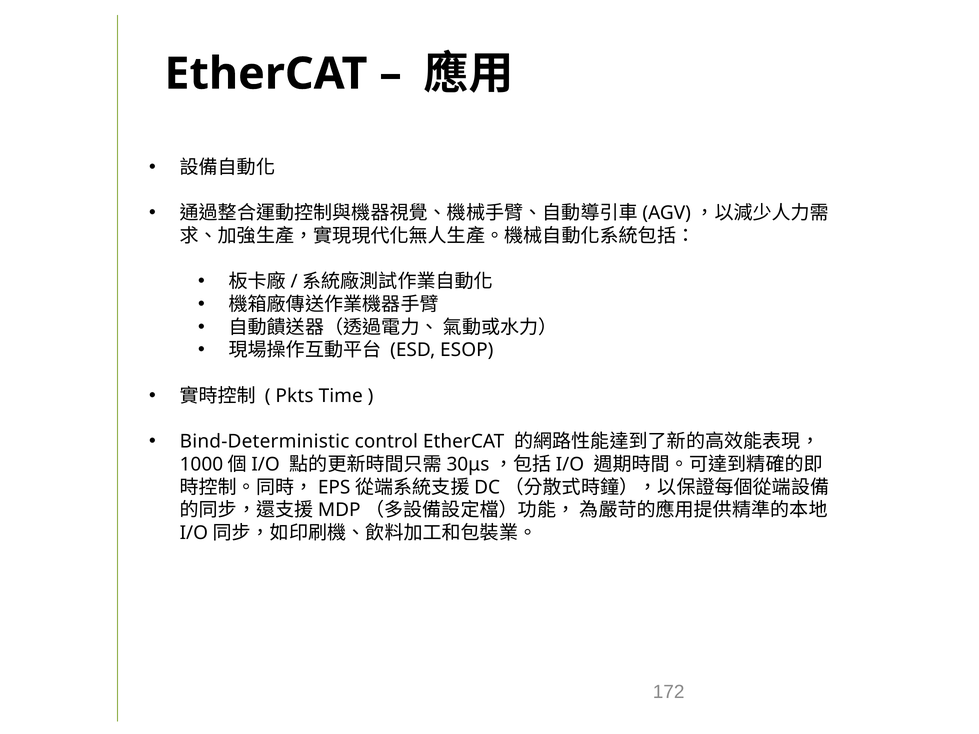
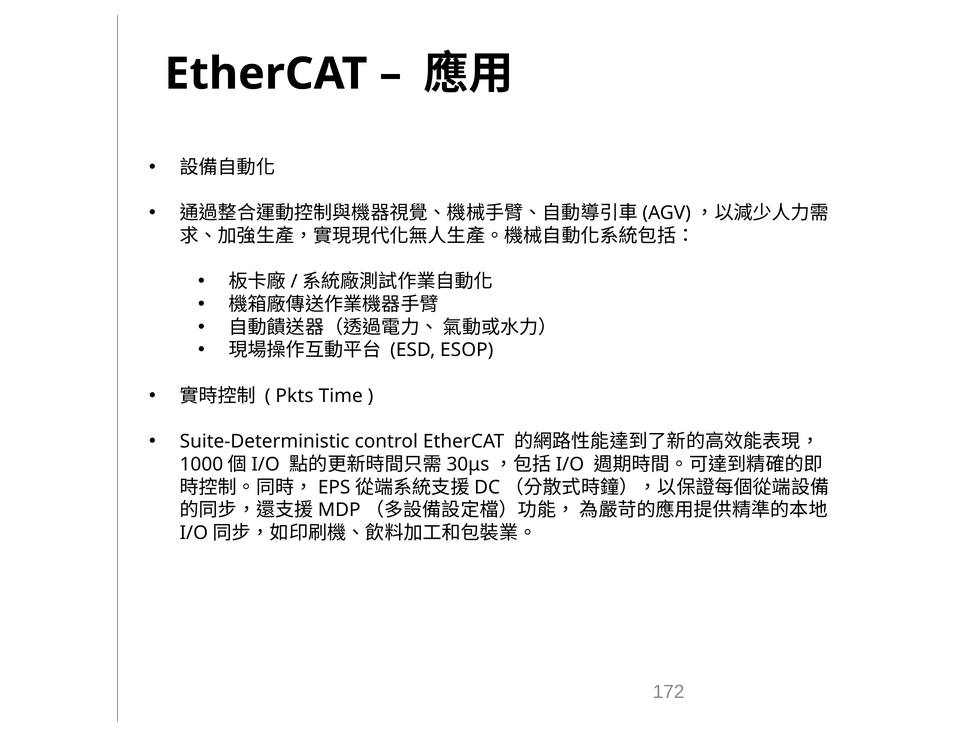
Bind-Deterministic: Bind-Deterministic -> Suite-Deterministic
